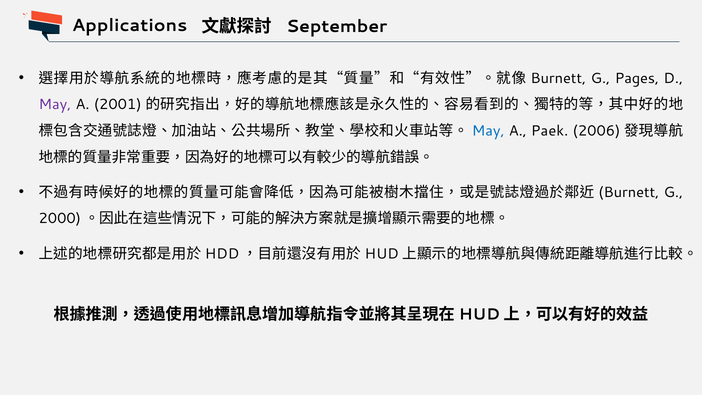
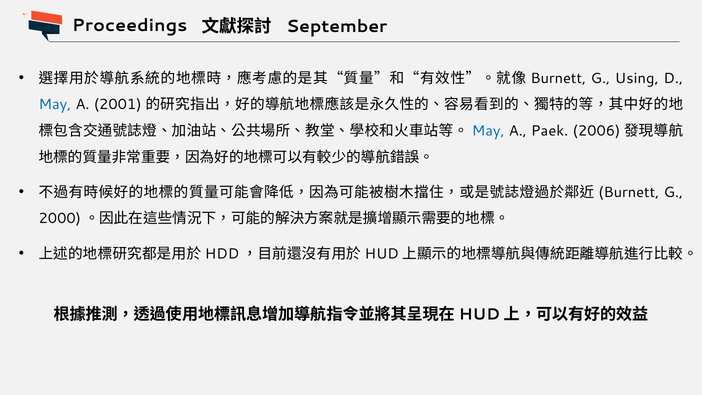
Applications: Applications -> Proceedings
Pages: Pages -> Using
May at (55, 104) colour: purple -> blue
